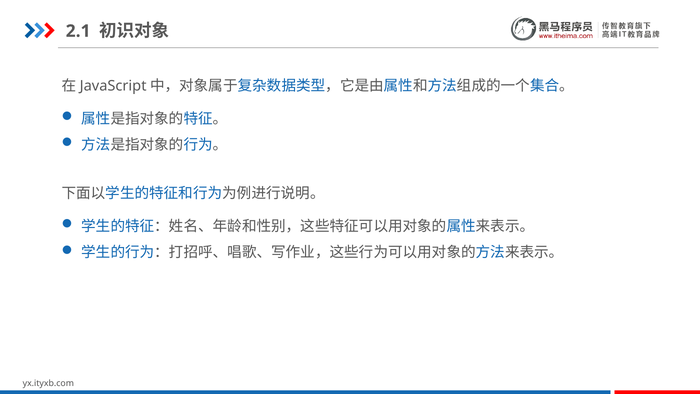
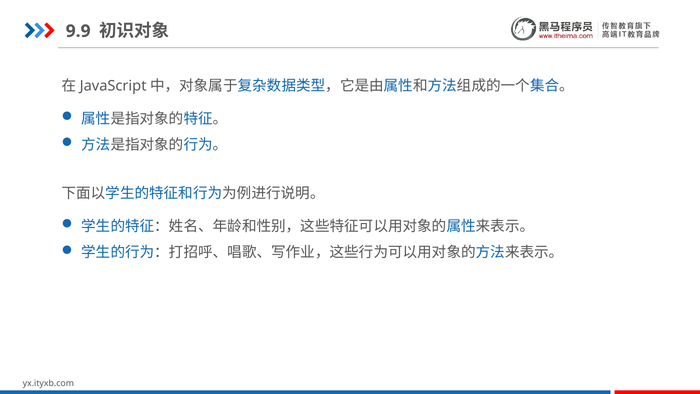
2.1: 2.1 -> 9.9
